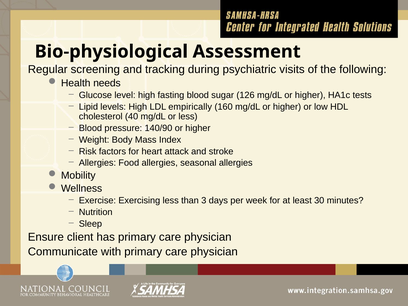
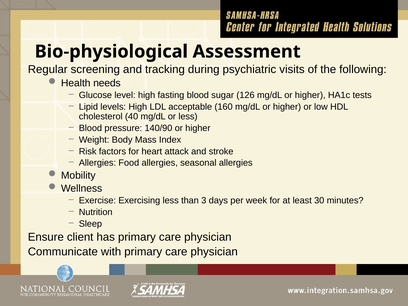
empirically: empirically -> acceptable
